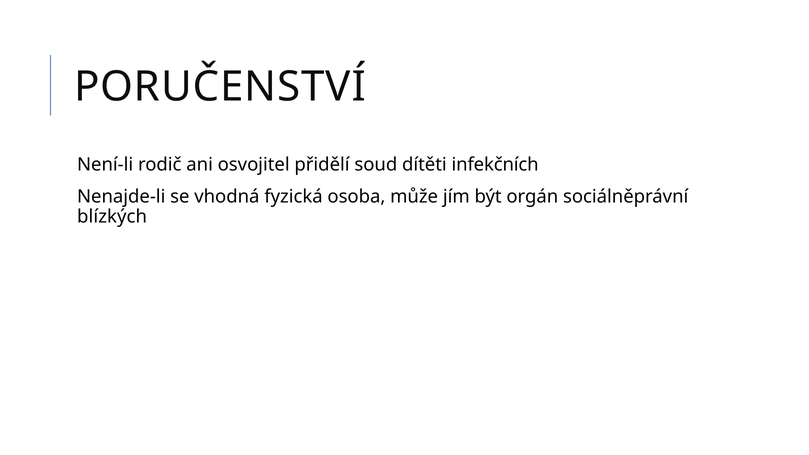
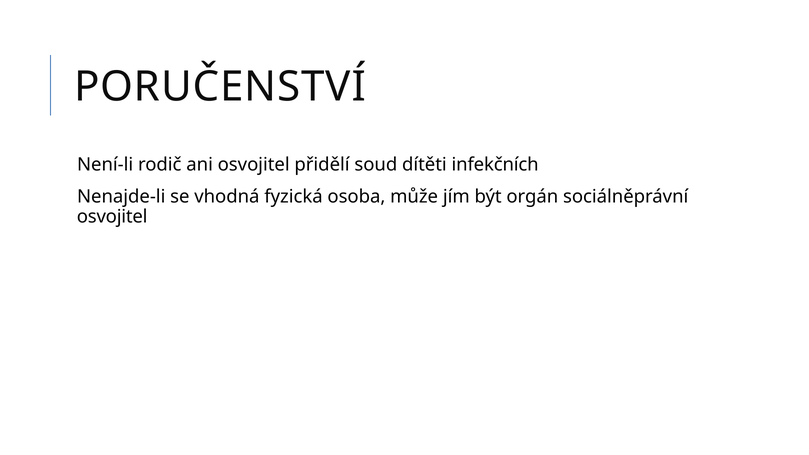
blízkých at (112, 216): blízkých -> osvojitel
